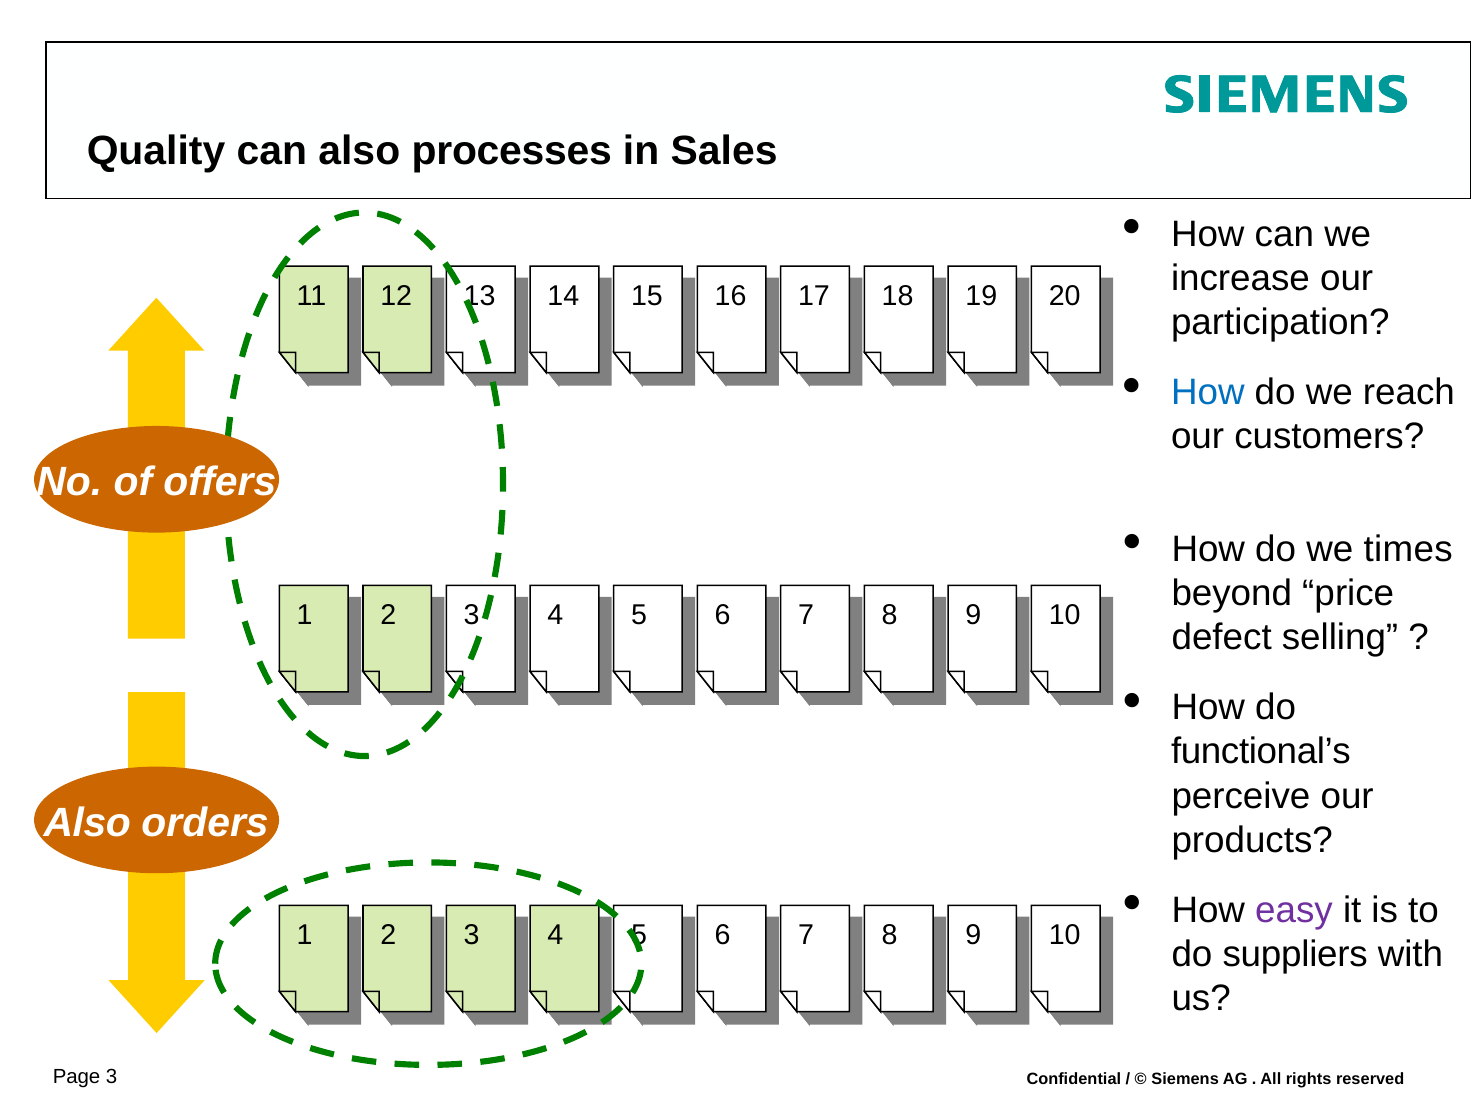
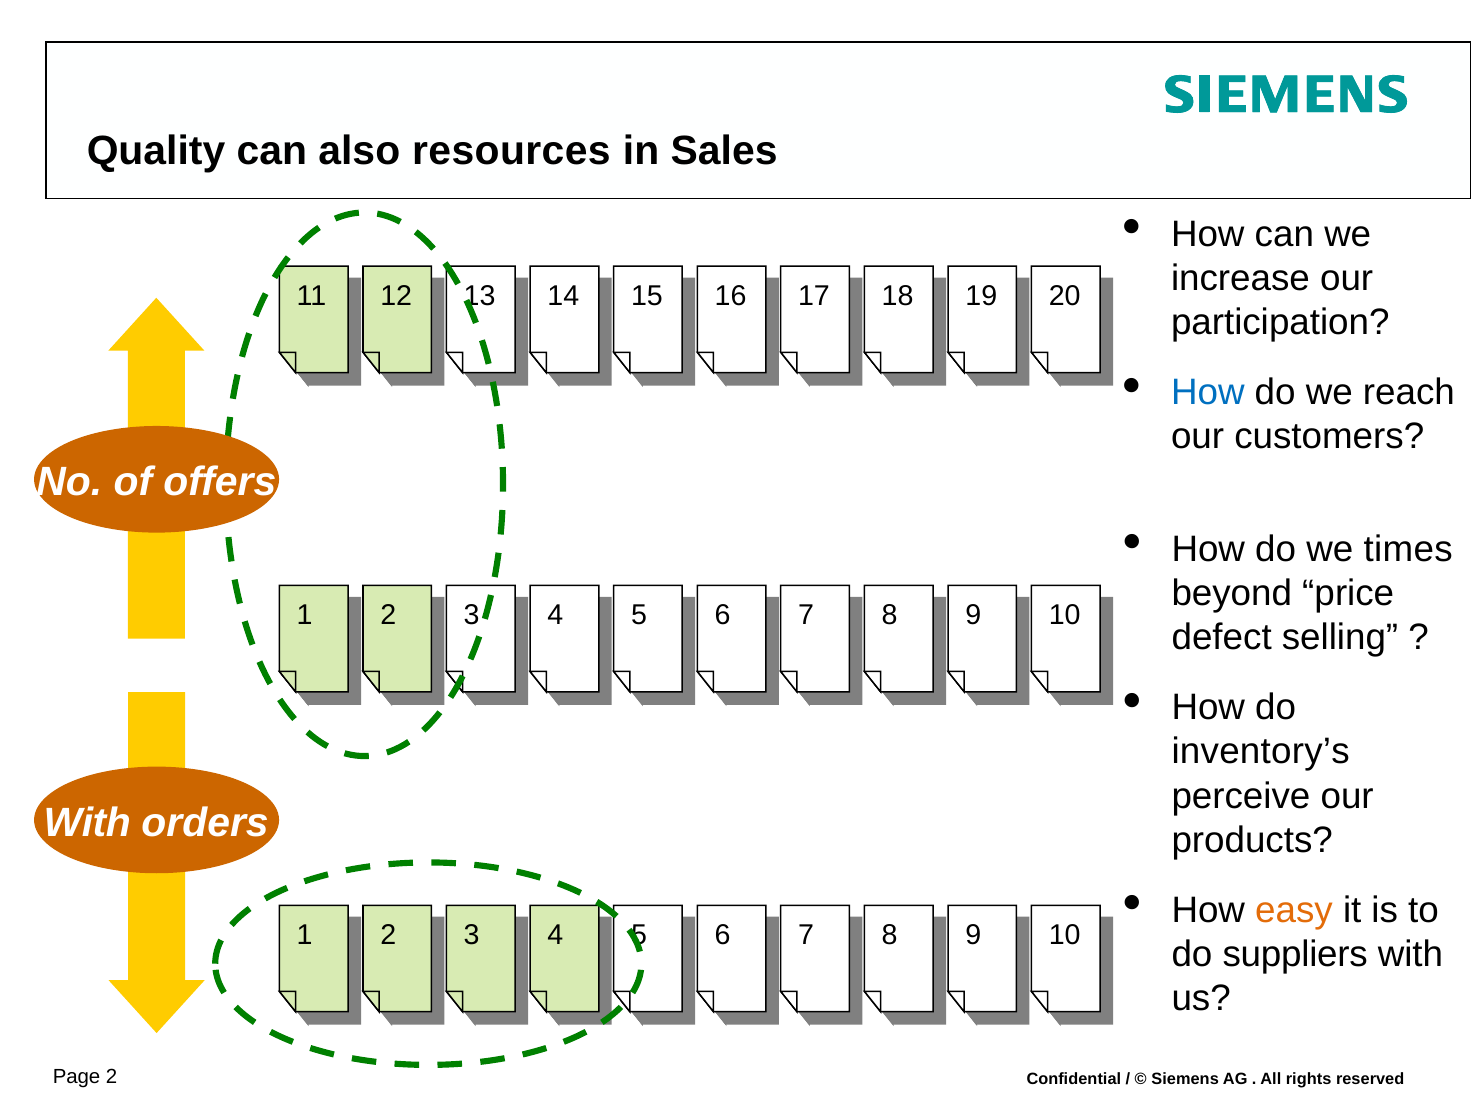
processes: processes -> resources
functional’s: functional’s -> inventory’s
Also at (87, 823): Also -> With
easy colour: purple -> orange
3 at (112, 1077): 3 -> 2
